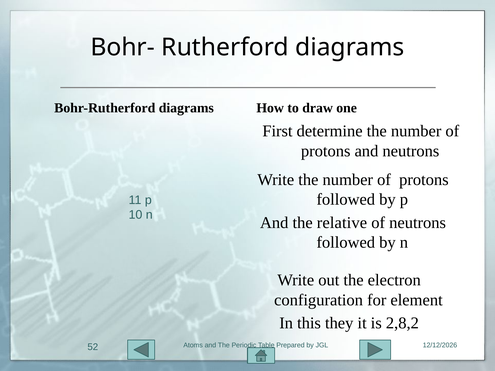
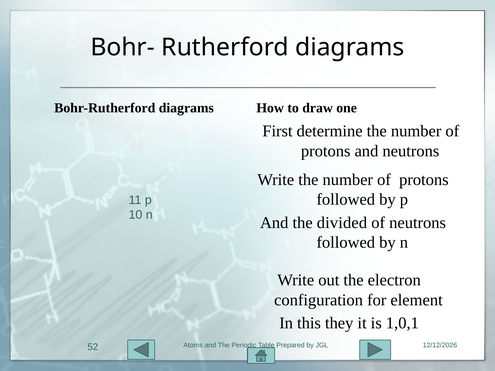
relative: relative -> divided
2,8,2: 2,8,2 -> 1,0,1
